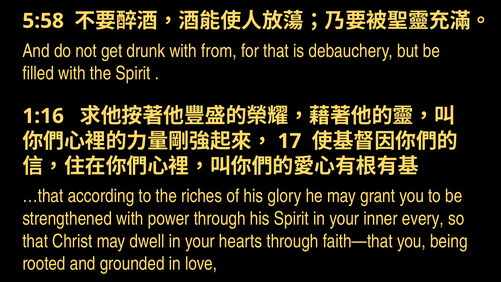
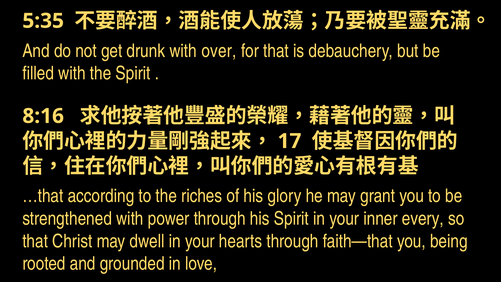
5:58: 5:58 -> 5:35
from: from -> over
1:16: 1:16 -> 8:16
